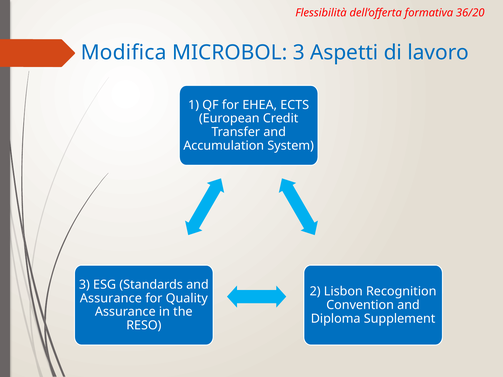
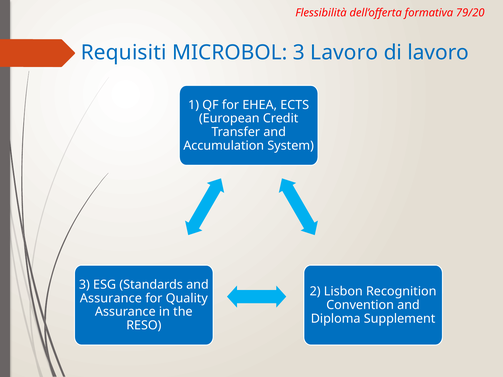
36/20: 36/20 -> 79/20
Modifica: Modifica -> Requisiti
3 Aspetti: Aspetti -> Lavoro
